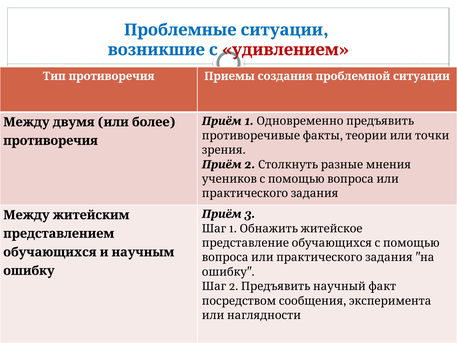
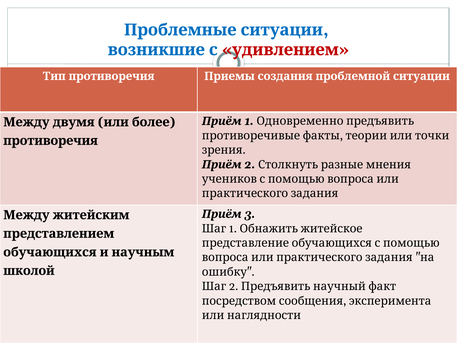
ошибку at (29, 271): ошибку -> школой
